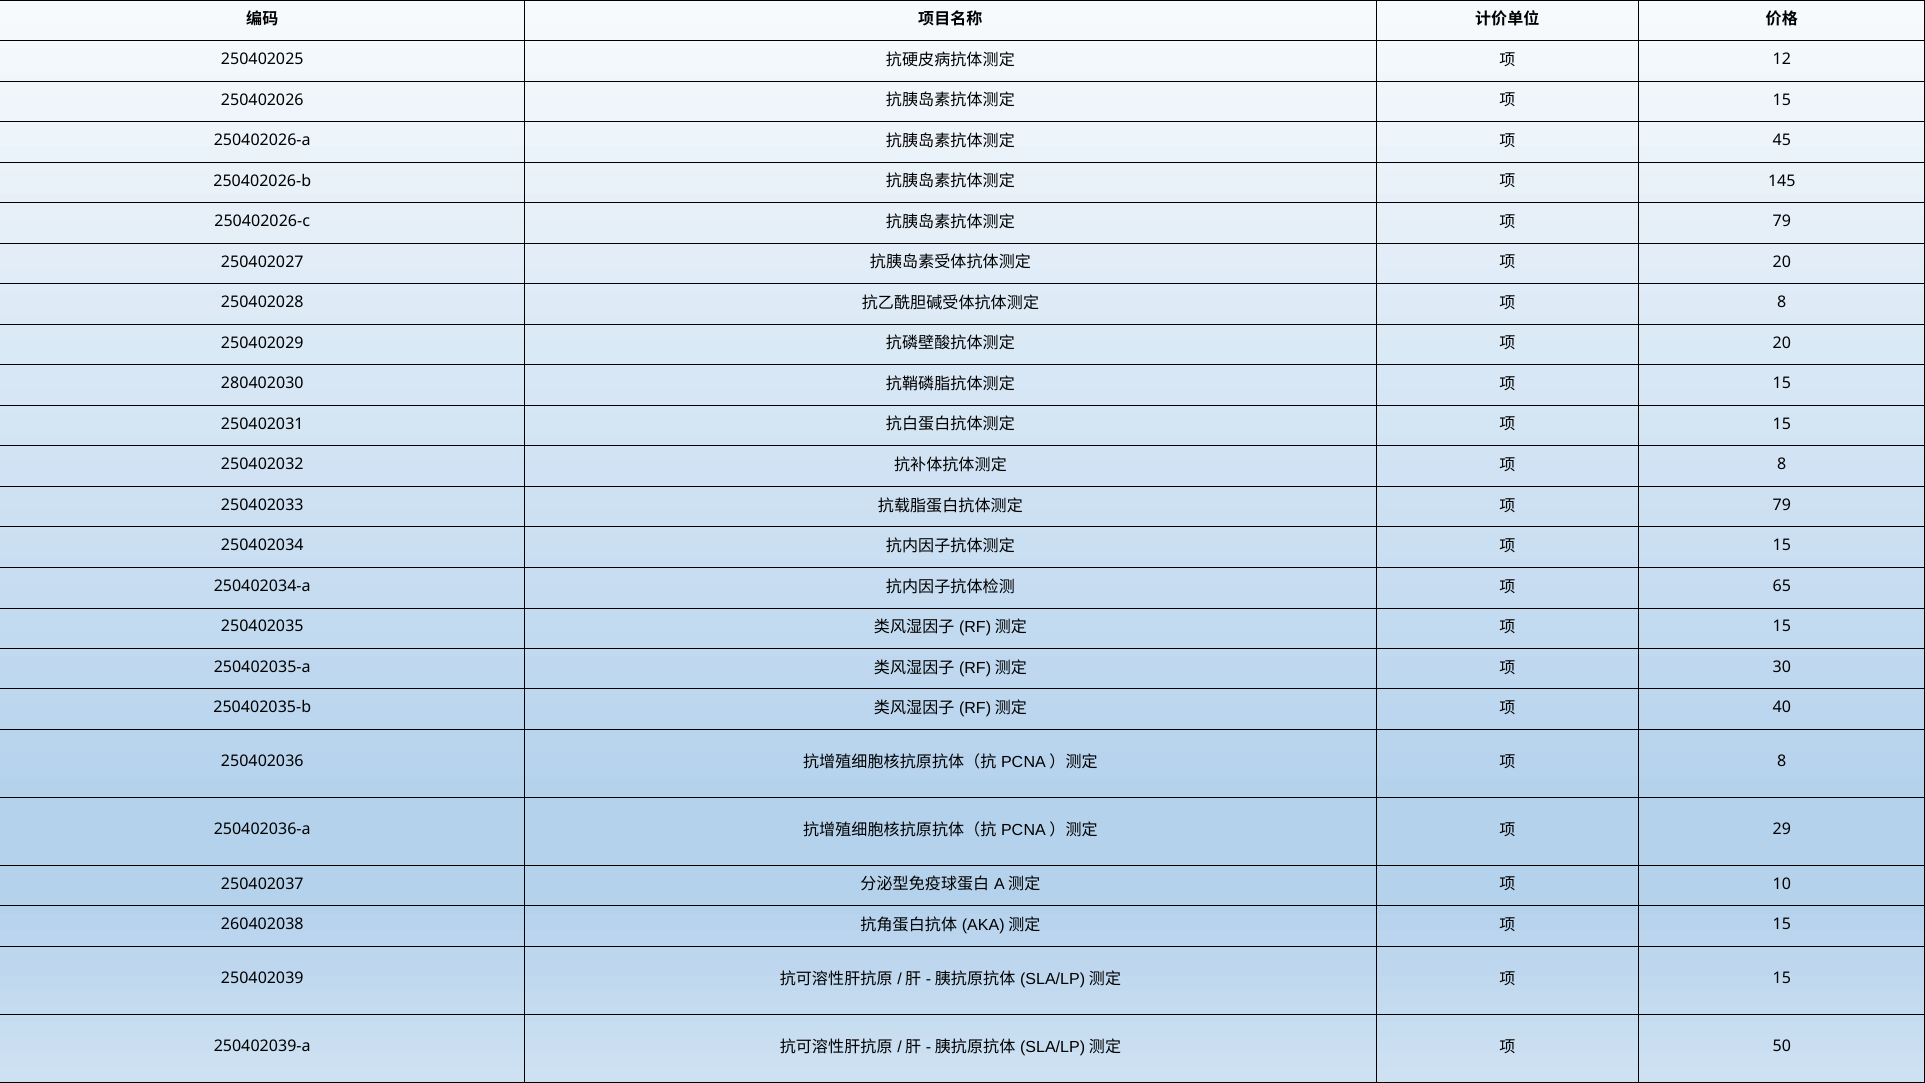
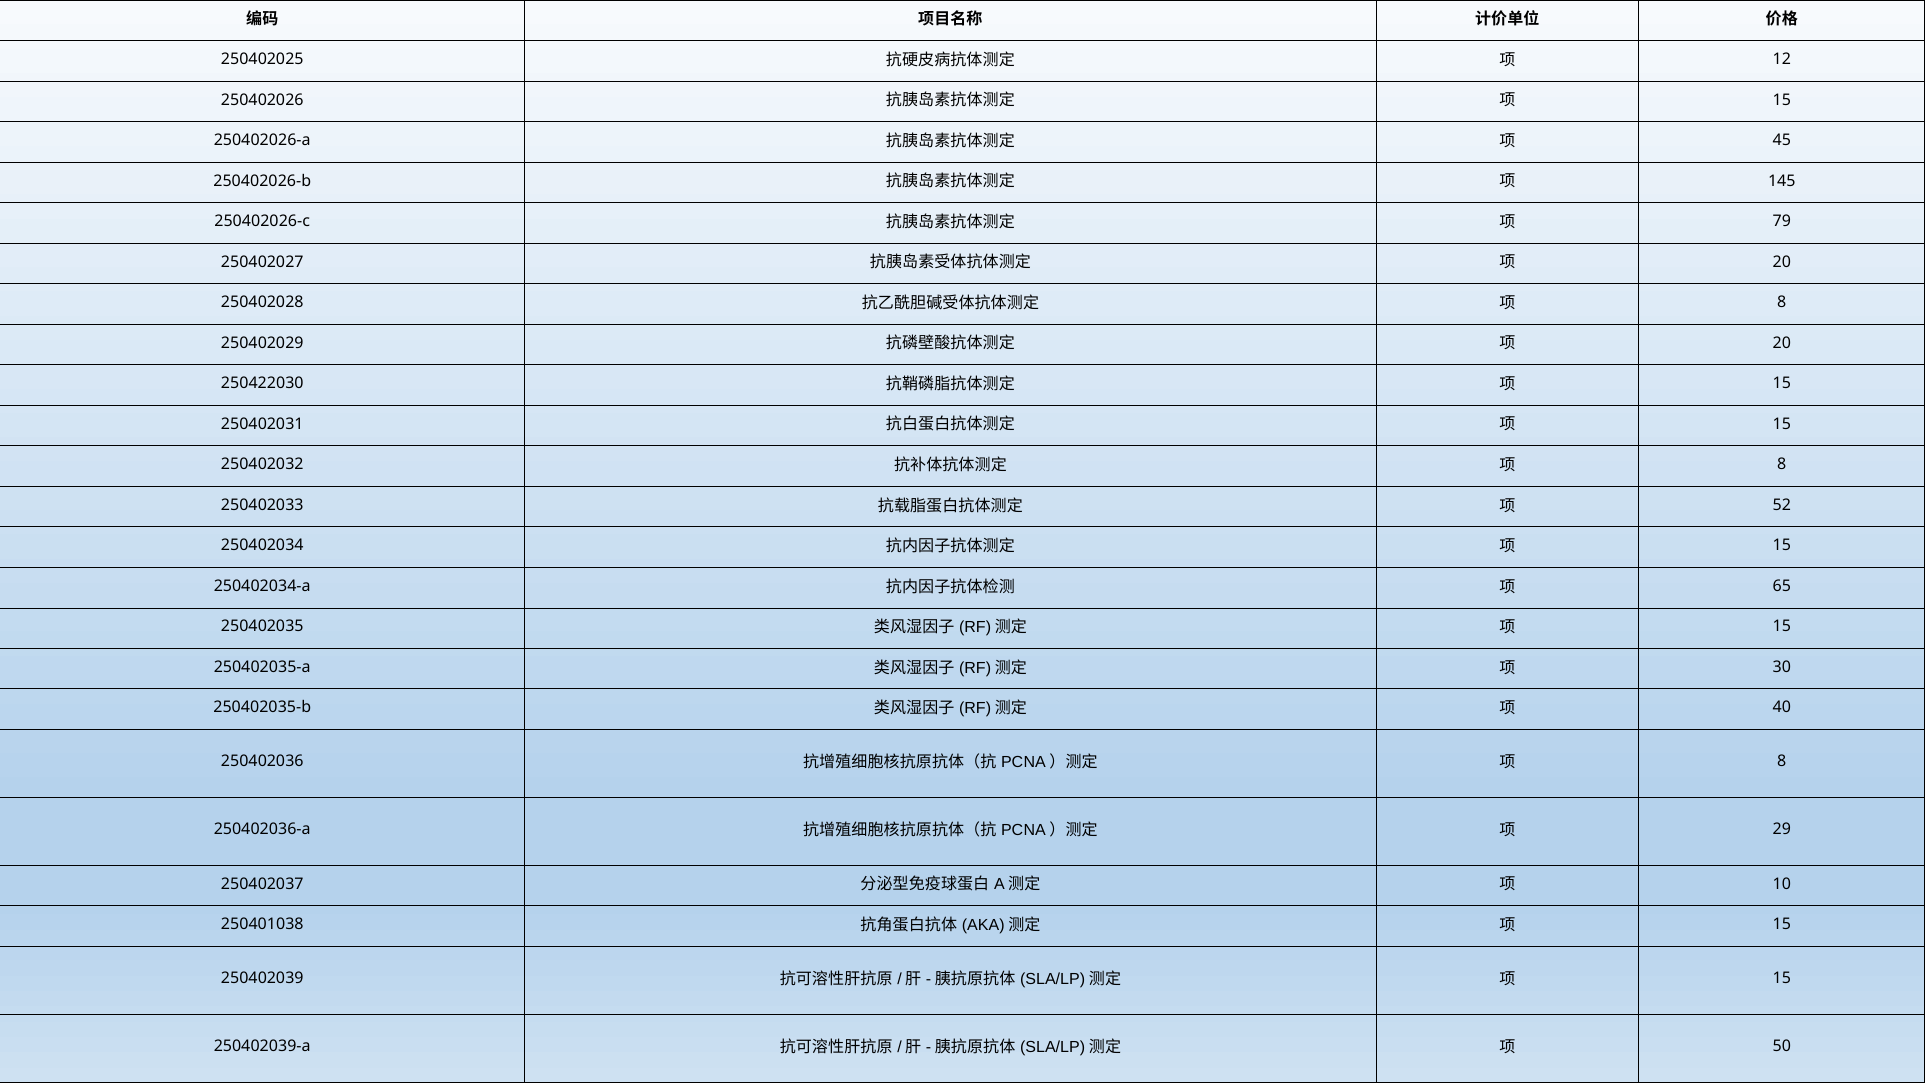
280402030: 280402030 -> 250422030
79 at (1782, 505): 79 -> 52
260402038: 260402038 -> 250401038
